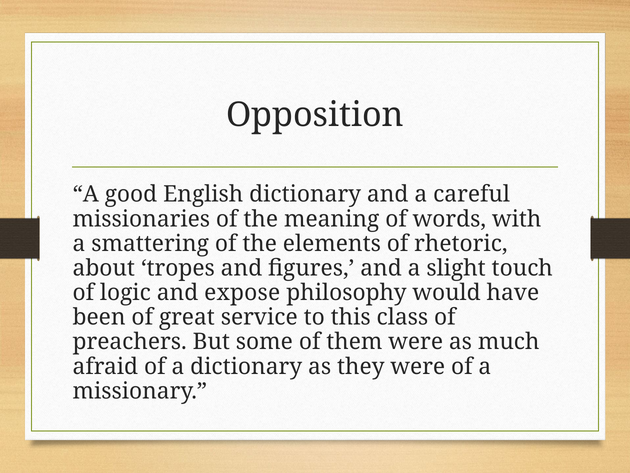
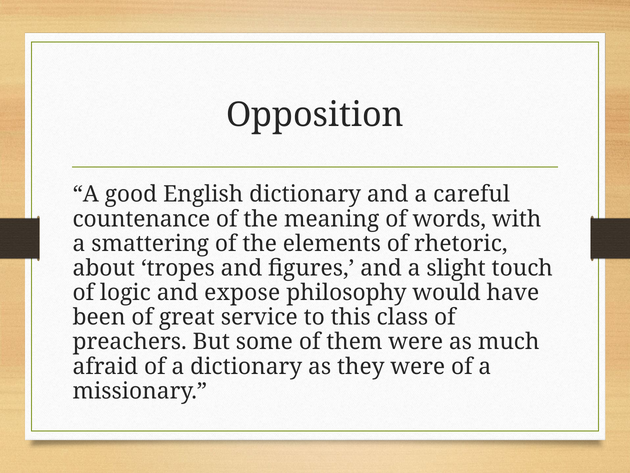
missionaries: missionaries -> countenance
